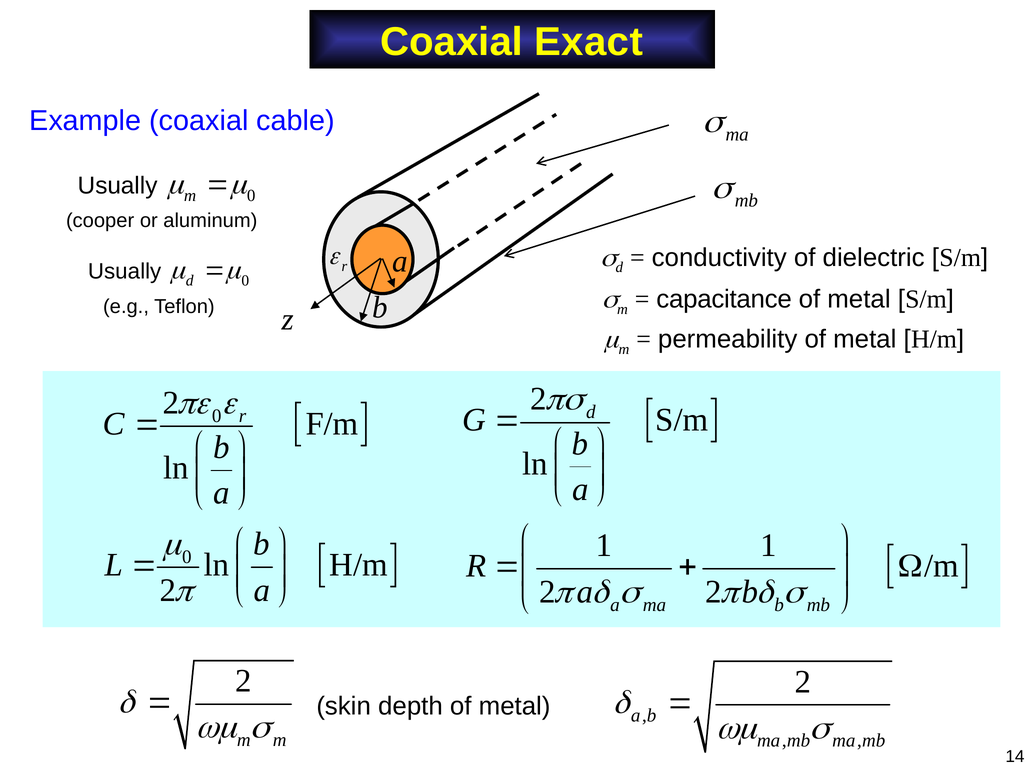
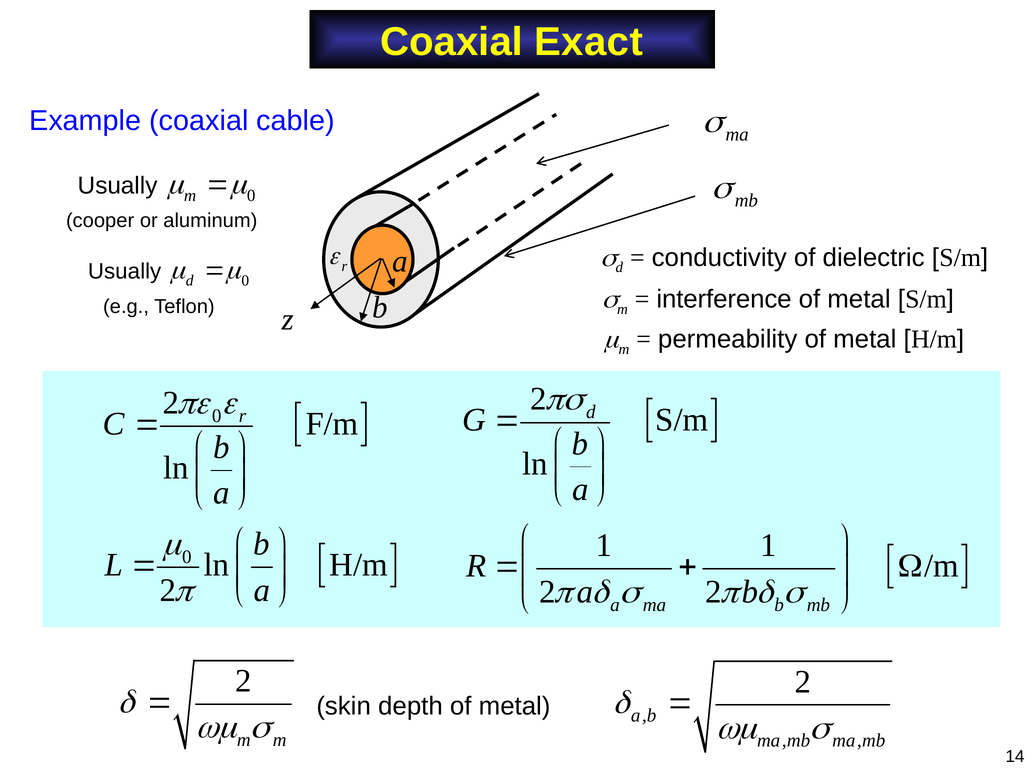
capacitance: capacitance -> interference
